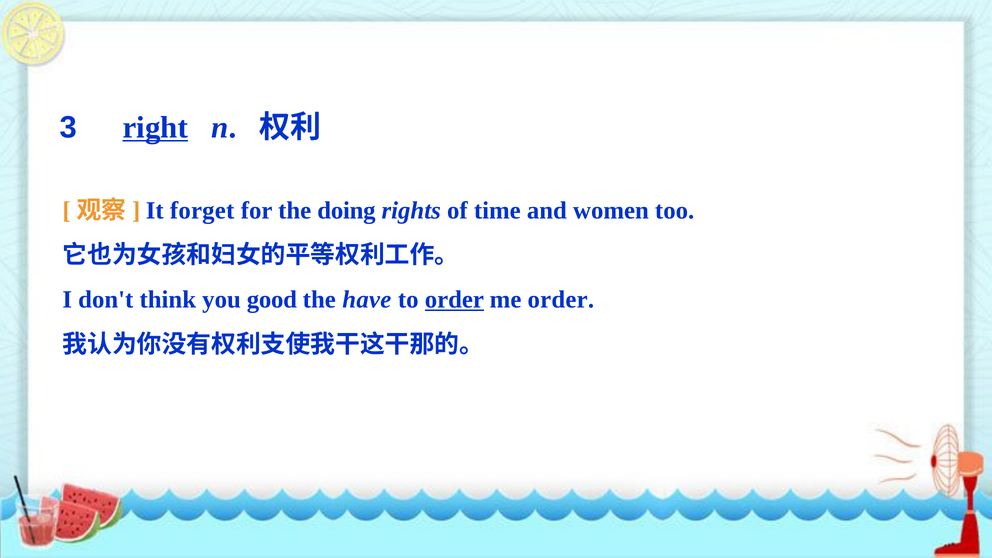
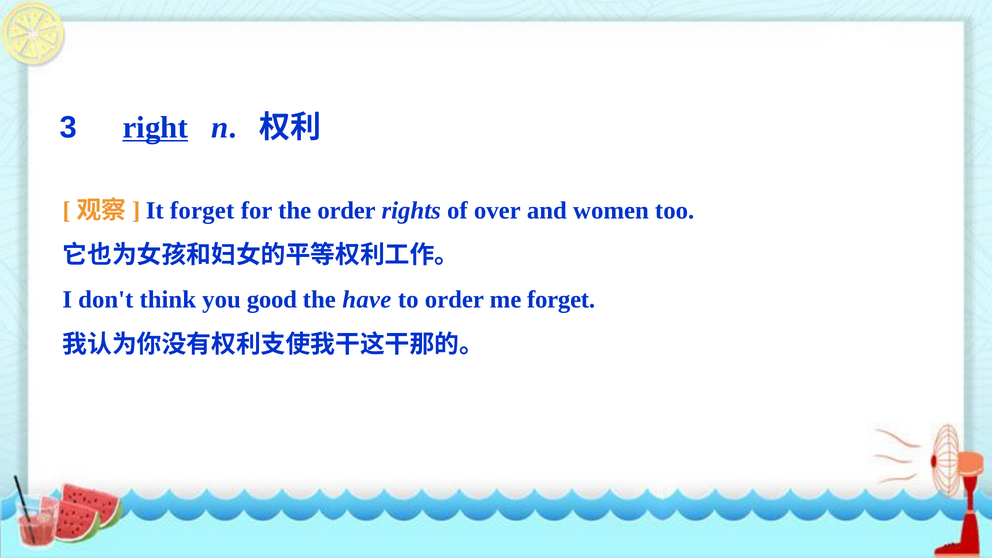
the doing: doing -> order
time: time -> over
order at (454, 300) underline: present -> none
me order: order -> forget
